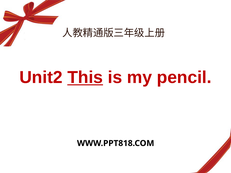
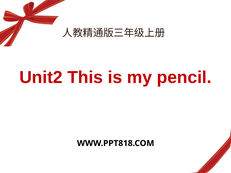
This underline: present -> none
